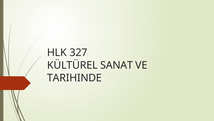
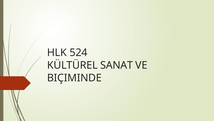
327: 327 -> 524
TARIHINDE: TARIHINDE -> BIÇIMINDE
